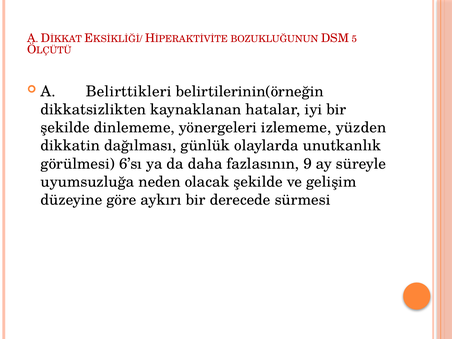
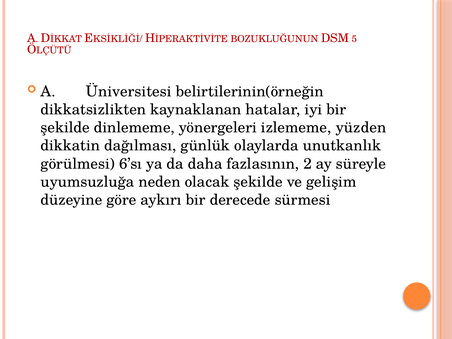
Belirttikleri: Belirttikleri -> Üniversitesi
9: 9 -> 2
